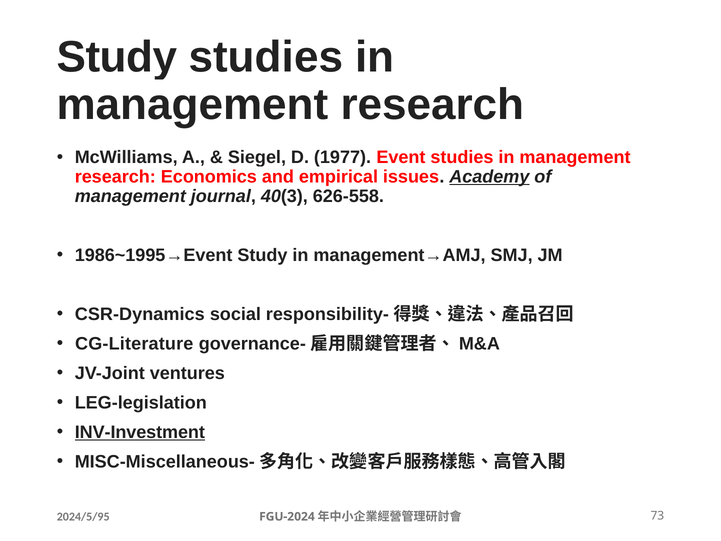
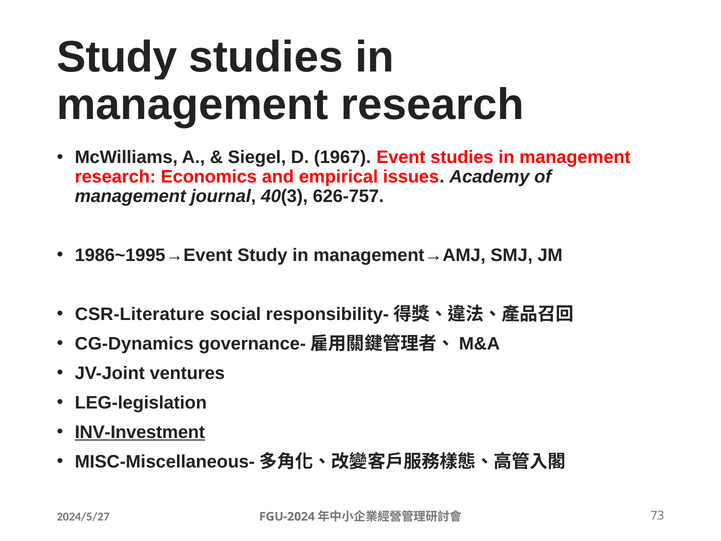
1977: 1977 -> 1967
Academy underline: present -> none
626-558: 626-558 -> 626-757
CSR-Dynamics: CSR-Dynamics -> CSR-Literature
CG-Literature: CG-Literature -> CG-Dynamics
2024/5/95: 2024/5/95 -> 2024/5/27
